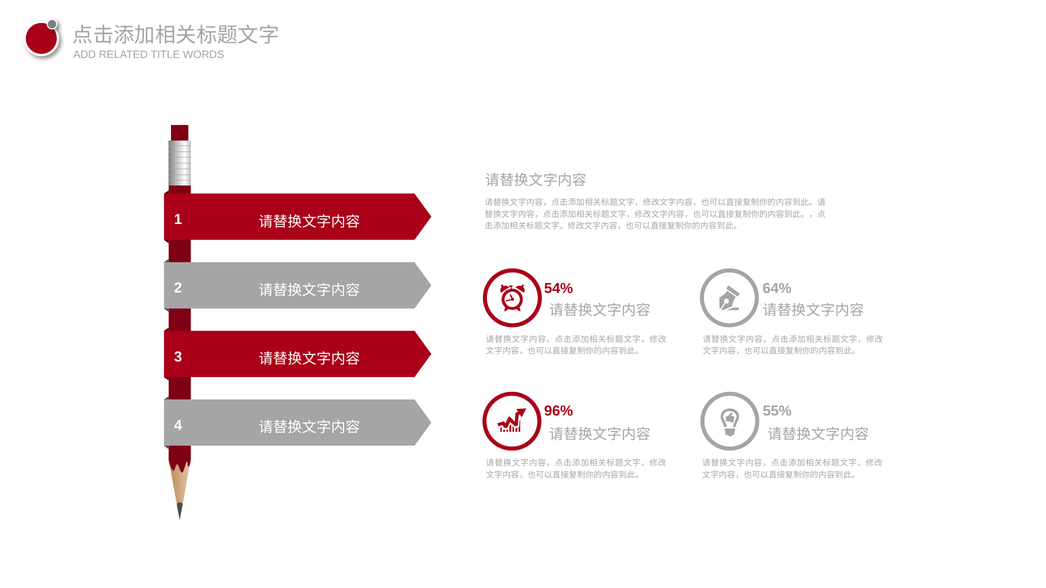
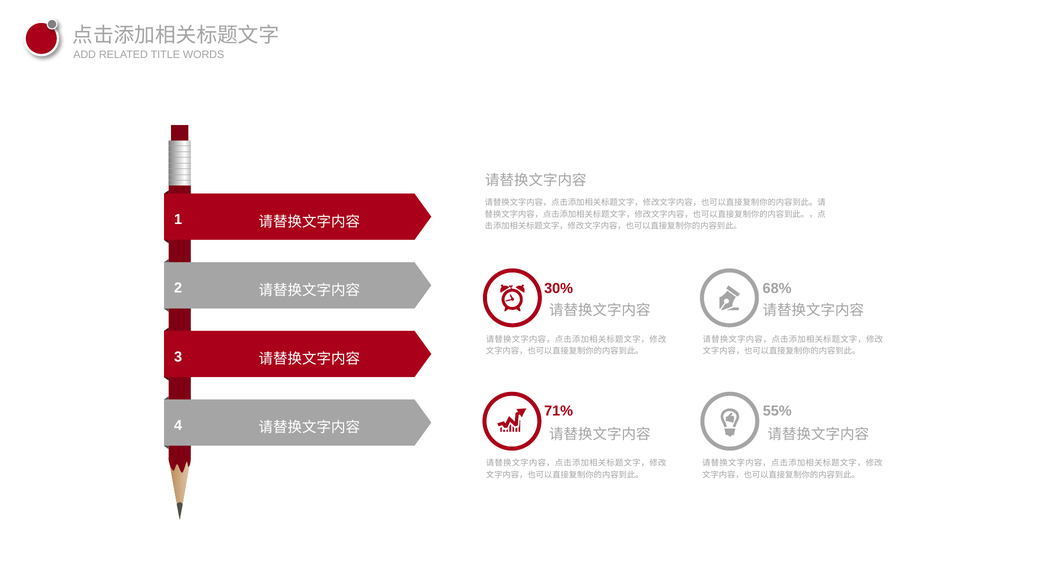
54%: 54% -> 30%
64%: 64% -> 68%
96%: 96% -> 71%
